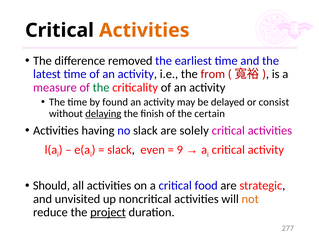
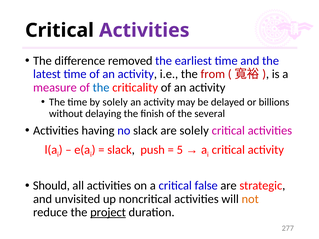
Activities at (144, 30) colour: orange -> purple
the at (101, 88) colour: green -> blue
by found: found -> solely
consist: consist -> billions
delaying underline: present -> none
certain: certain -> several
even: even -> push
9: 9 -> 5
food: food -> false
